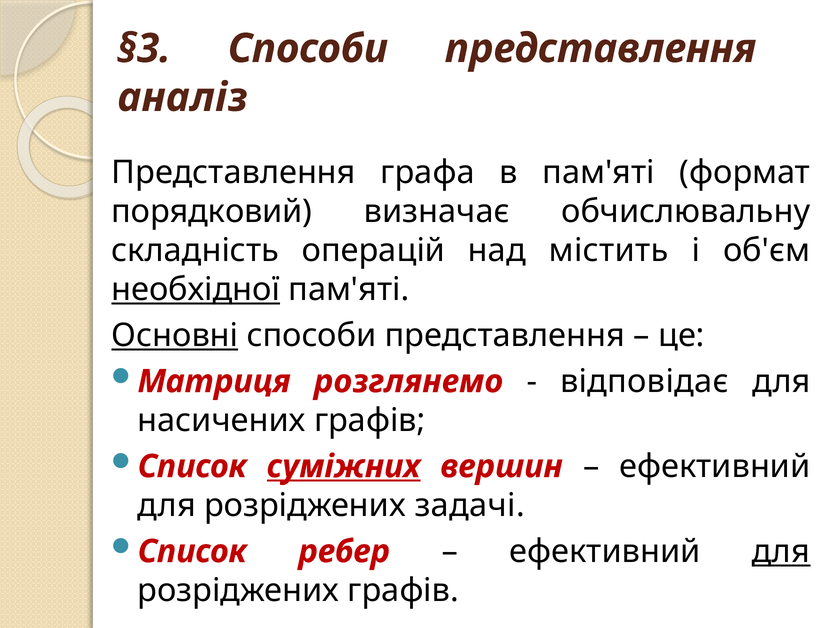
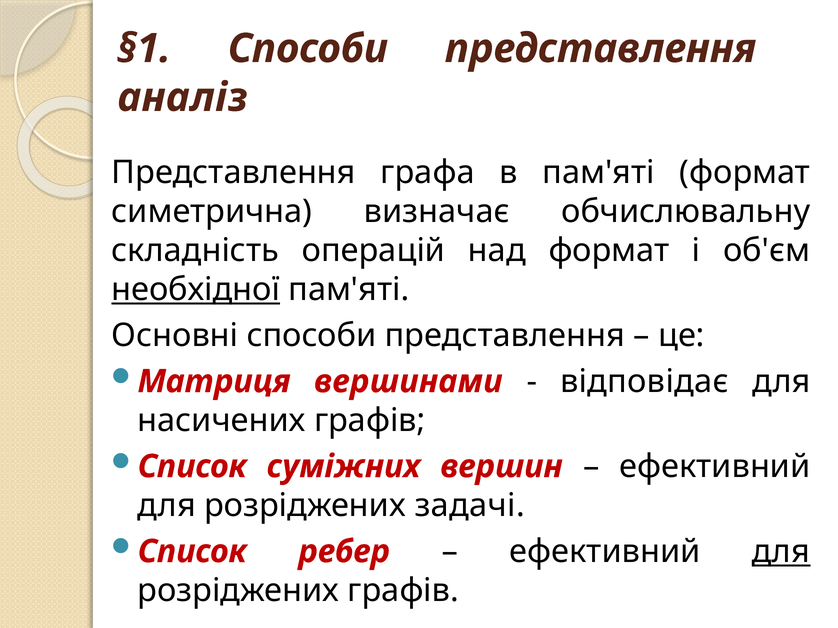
§3: §3 -> §1
порядковий: порядковий -> симетрична
над містить: містить -> формат
Основні underline: present -> none
розглянемо: розглянемо -> вершинами
суміжних underline: present -> none
